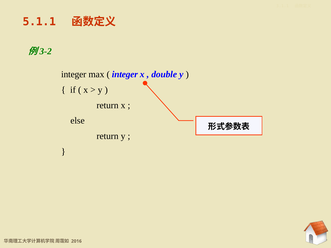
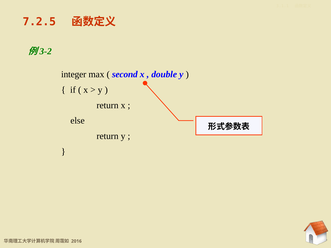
5.1.1: 5.1.1 -> 7.2.5
integer at (125, 74): integer -> second
